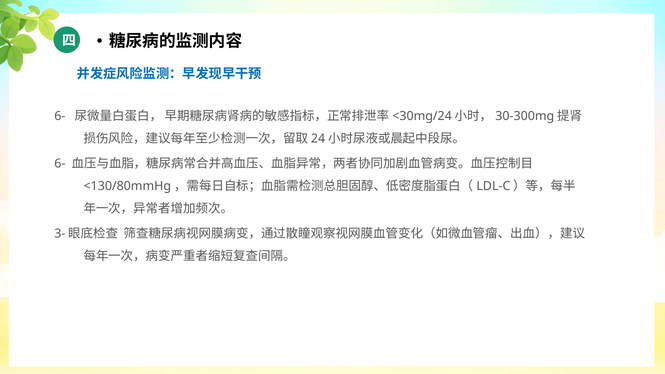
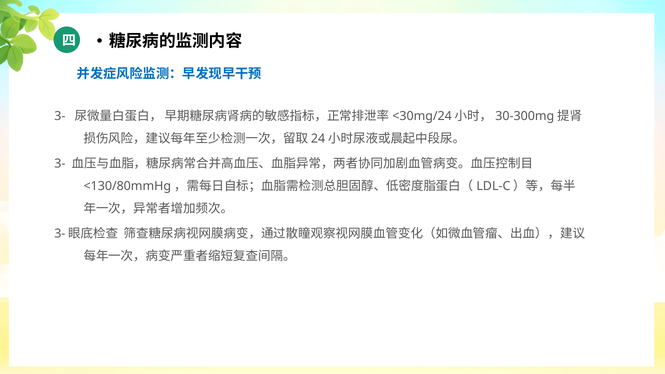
6- at (60, 116): 6- -> 3-
6- at (60, 164): 6- -> 3-
